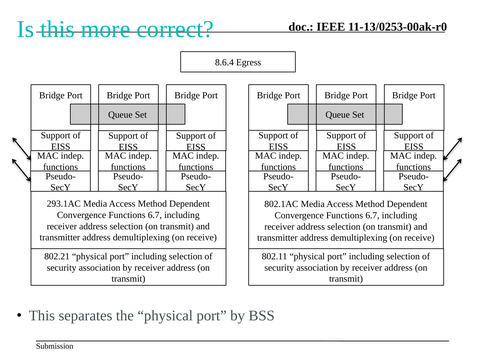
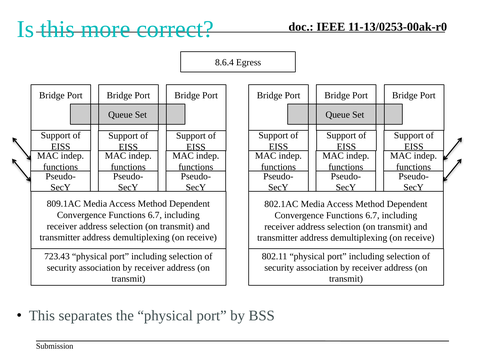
293.1AC: 293.1AC -> 809.1AC
802.21: 802.21 -> 723.43
